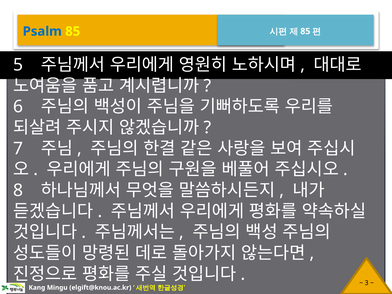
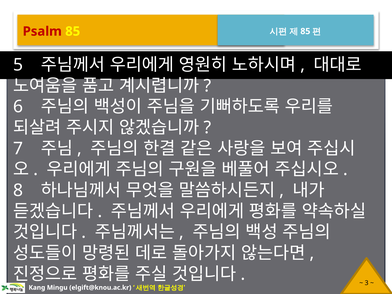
Psalm colour: blue -> red
